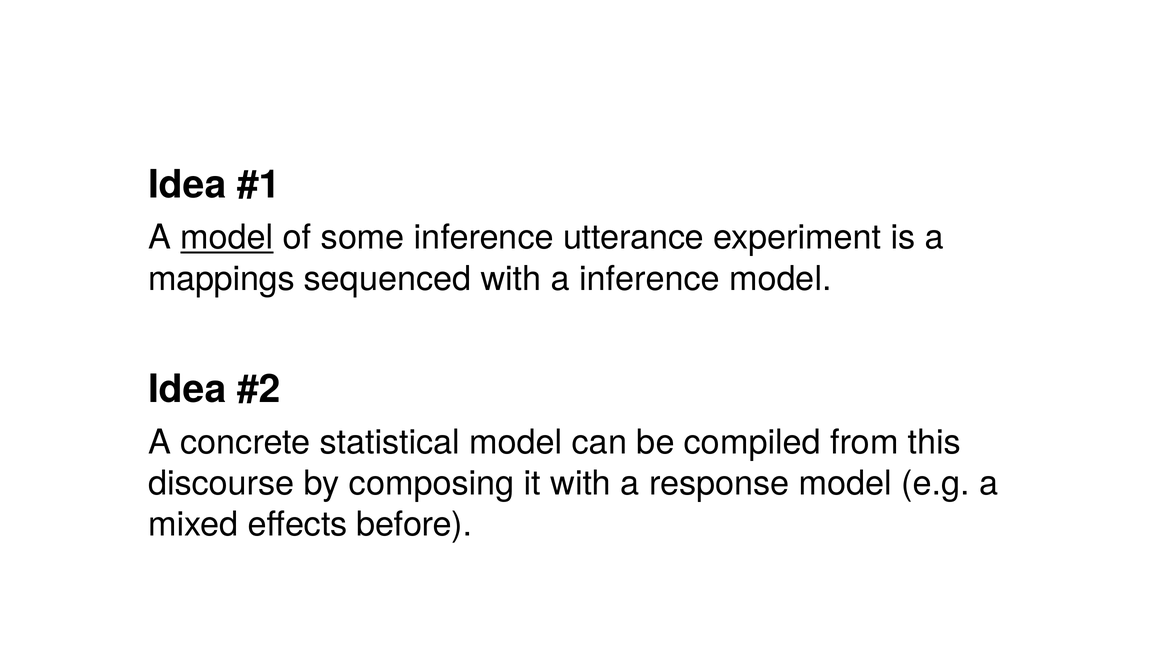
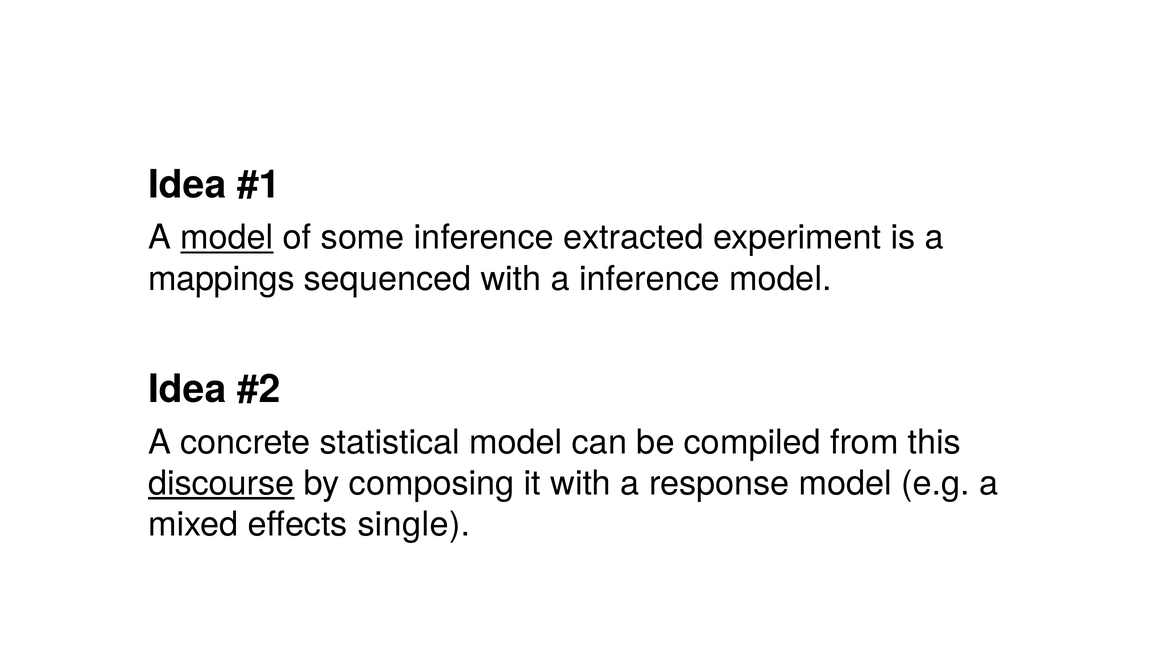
utterance: utterance -> extracted
discourse underline: none -> present
before: before -> single
